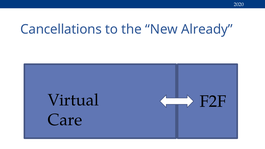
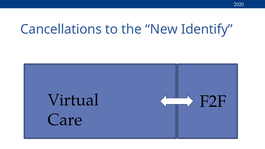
Already: Already -> Identify
